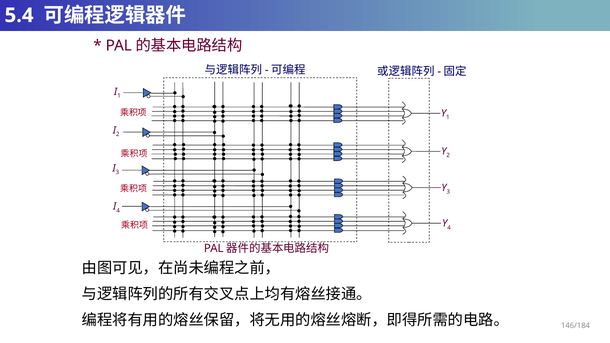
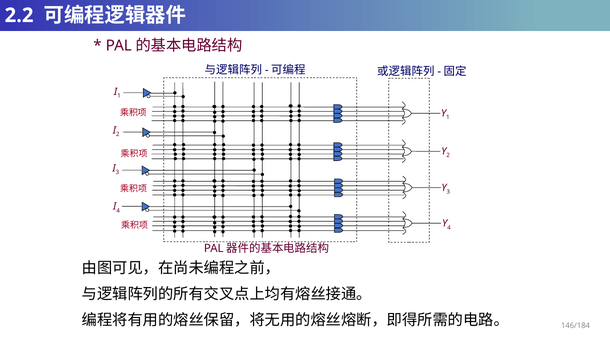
5.4: 5.4 -> 2.2
